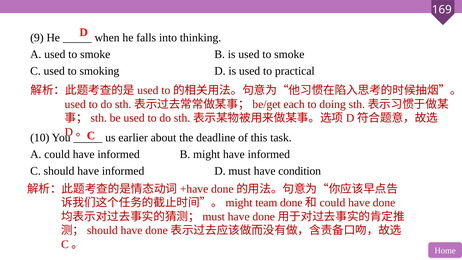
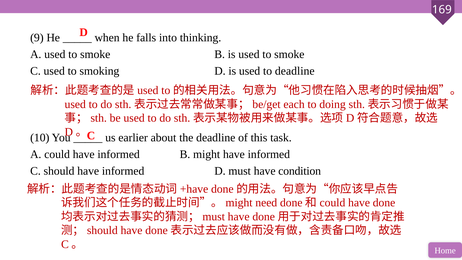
to practical: practical -> deadline
team: team -> need
